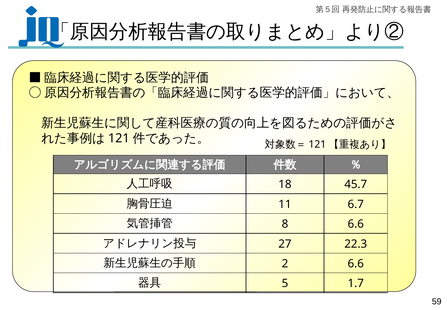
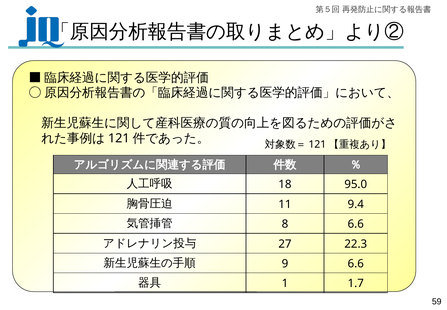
45.7: 45.7 -> 95.0
6.7: 6.7 -> 9.4
2: 2 -> 9
5: 5 -> 1
